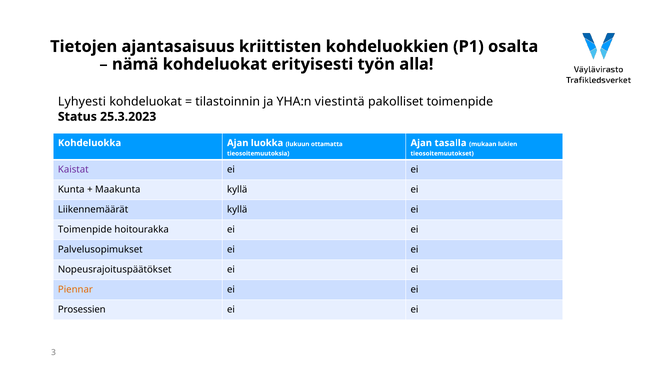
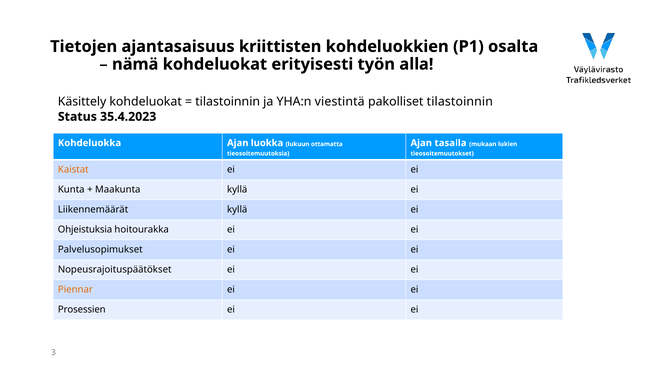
Lyhyesti: Lyhyesti -> Käsittely
pakolliset toimenpide: toimenpide -> tilastoinnin
25.3.2023: 25.3.2023 -> 35.4.2023
Kaistat colour: purple -> orange
Toimenpide at (85, 229): Toimenpide -> Ohjeistuksia
